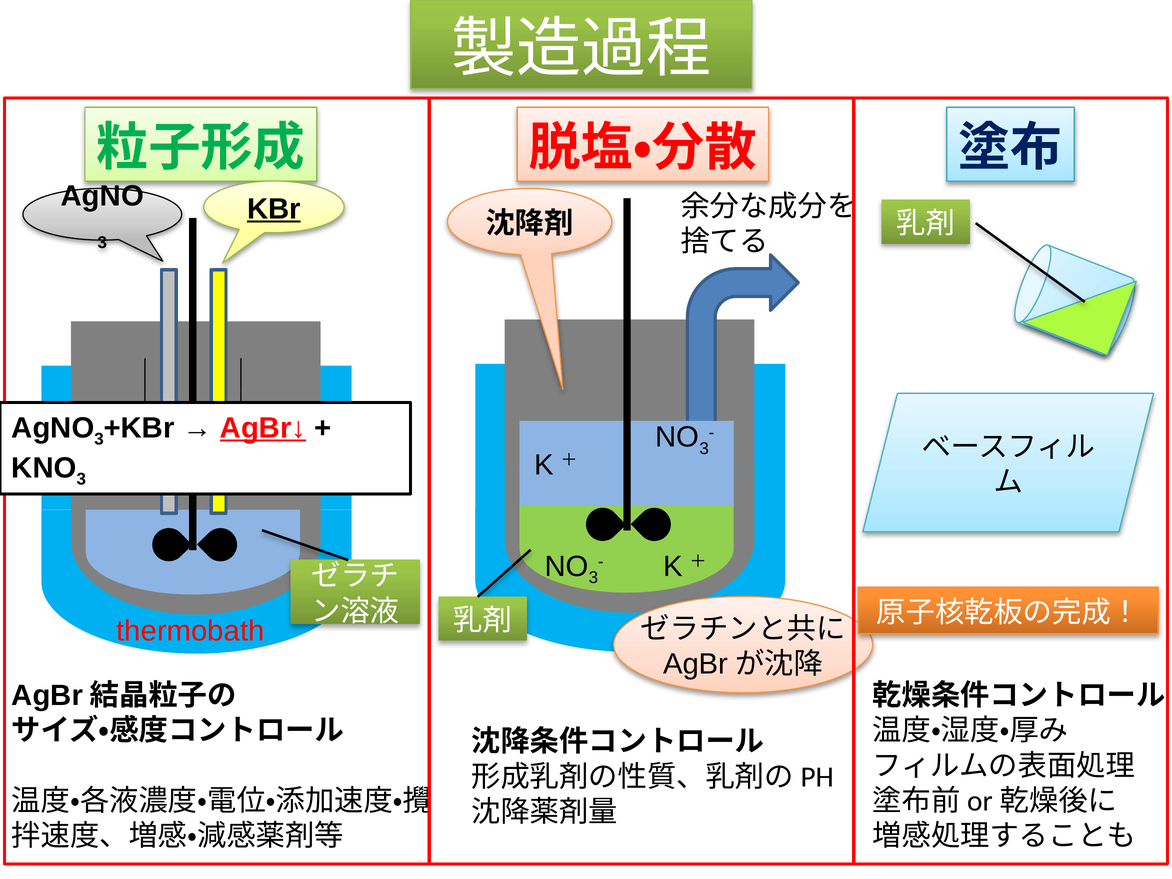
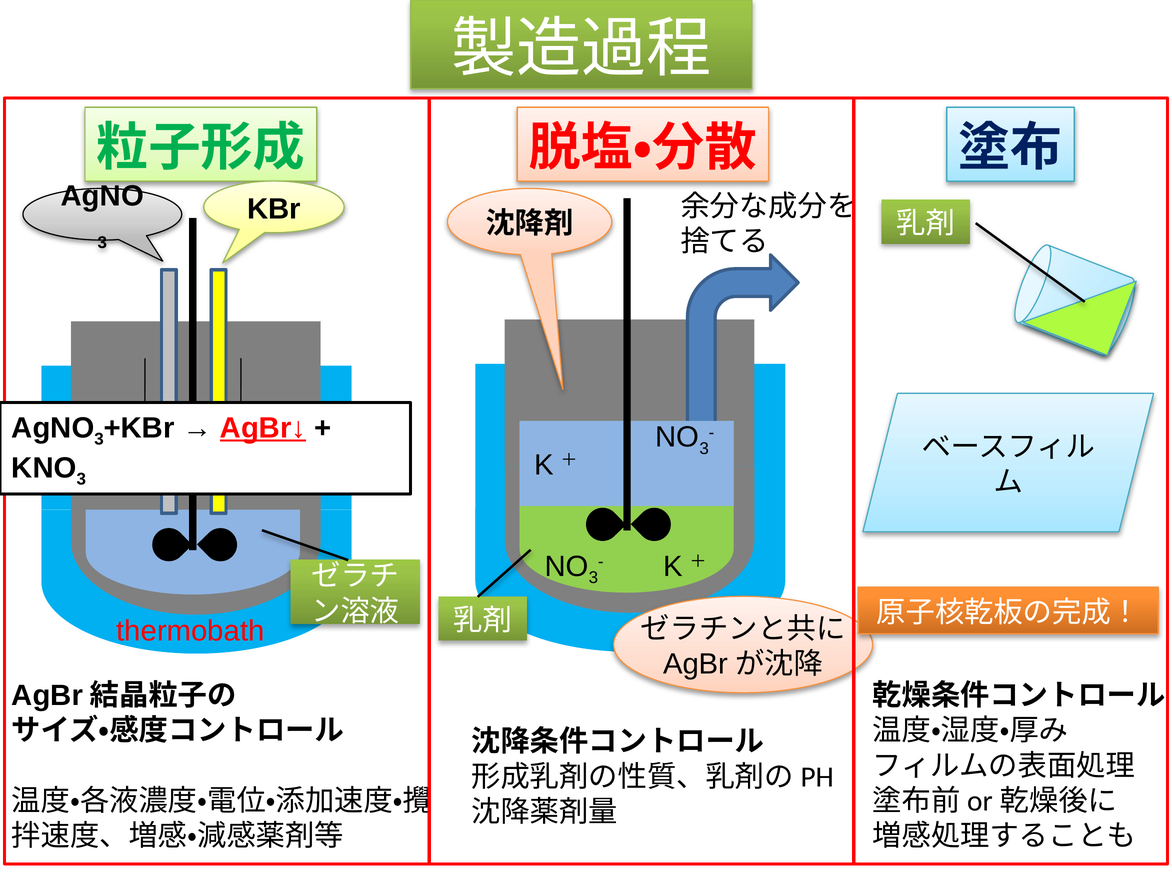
KBr underline: present -> none
